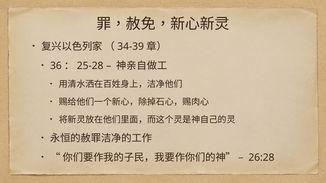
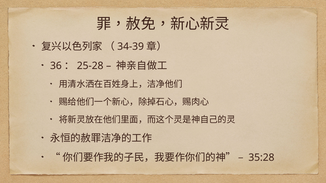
26:28: 26:28 -> 35:28
